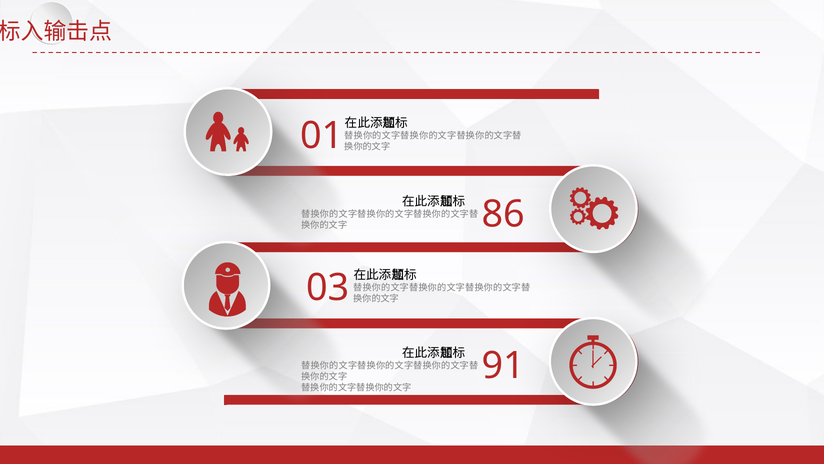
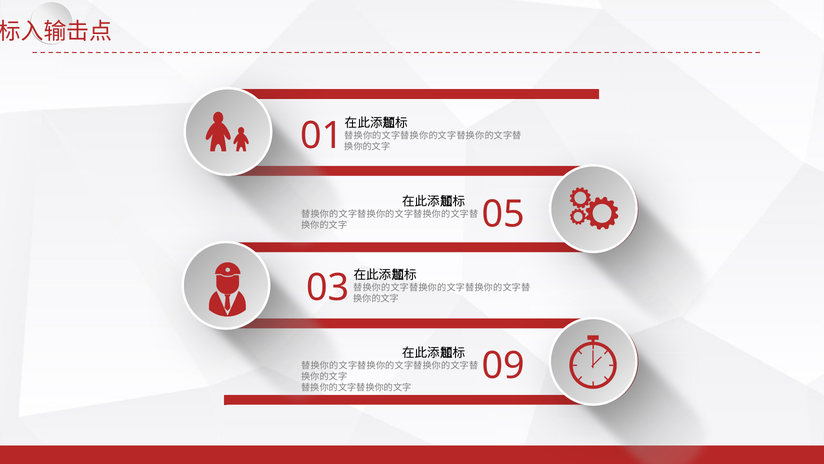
86: 86 -> 05
91: 91 -> 09
